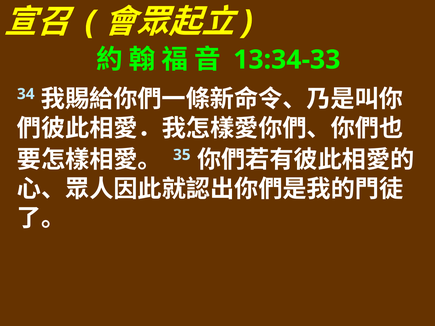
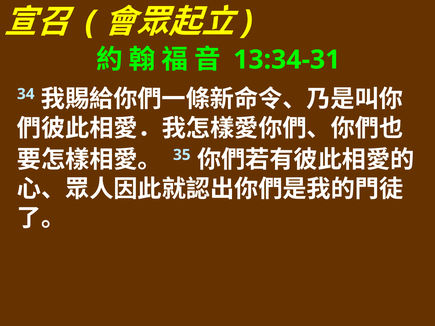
13:34-33: 13:34-33 -> 13:34-31
